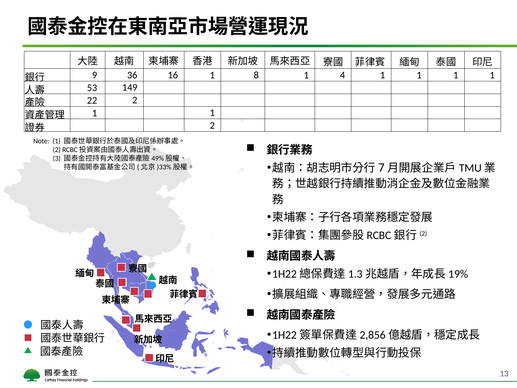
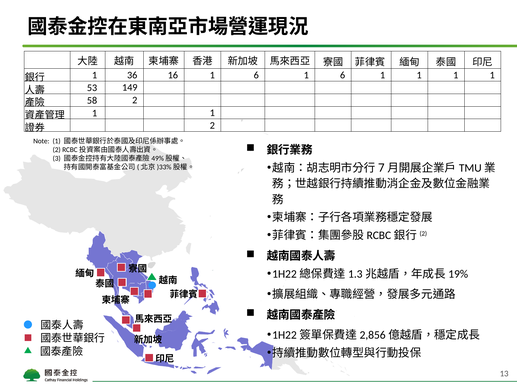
9 at (95, 75): 9 -> 1
16 1 8: 8 -> 6
4 at (343, 75): 4 -> 6
22: 22 -> 58
